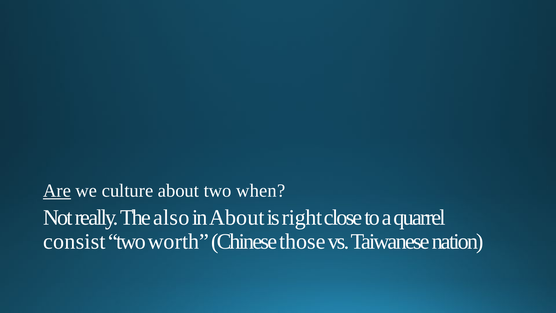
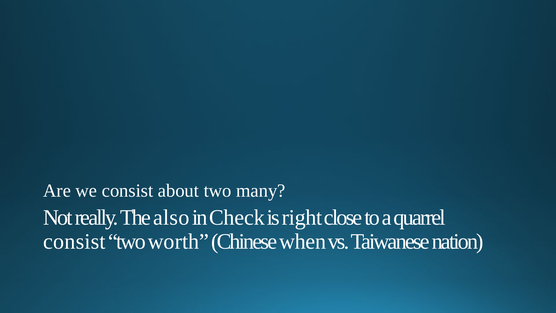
Are underline: present -> none
we culture: culture -> consist
when: when -> many
in About: About -> Check
those: those -> when
